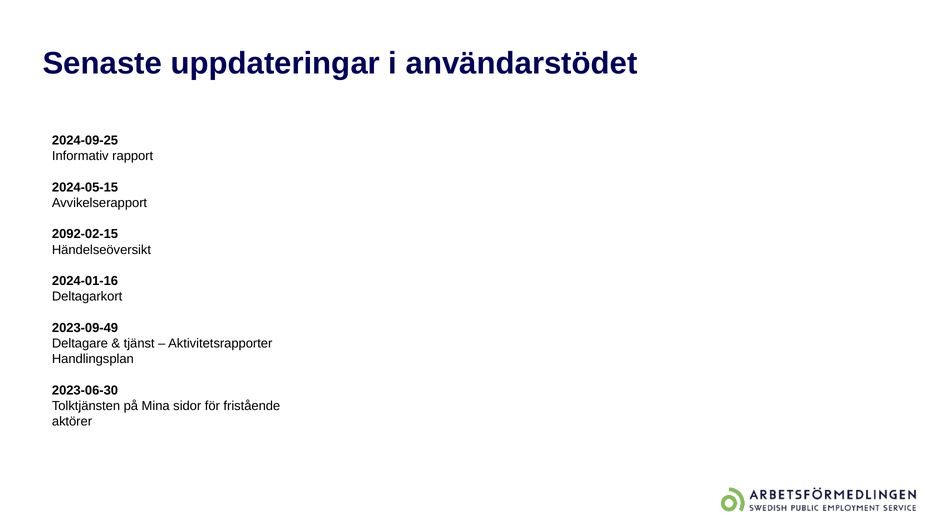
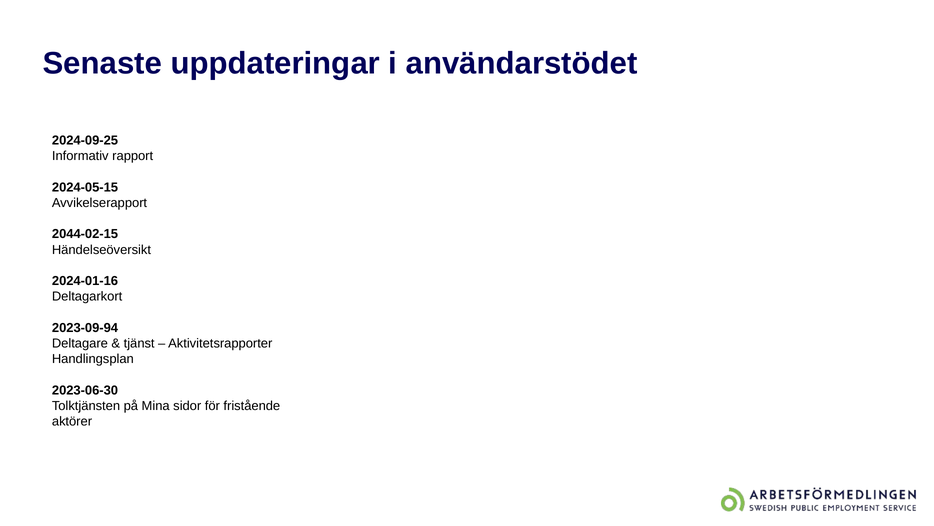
2092-02-15: 2092-02-15 -> 2044-02-15
2023-09-49: 2023-09-49 -> 2023-09-94
